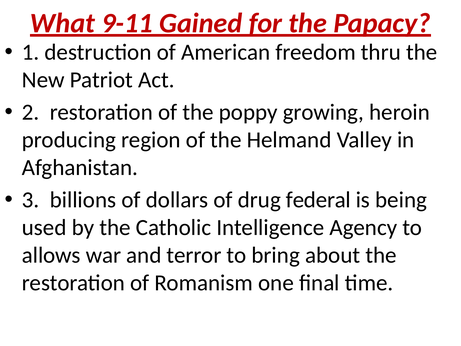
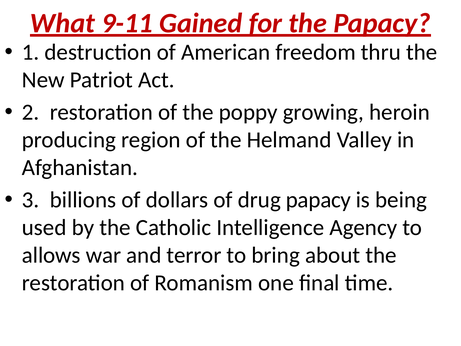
drug federal: federal -> papacy
